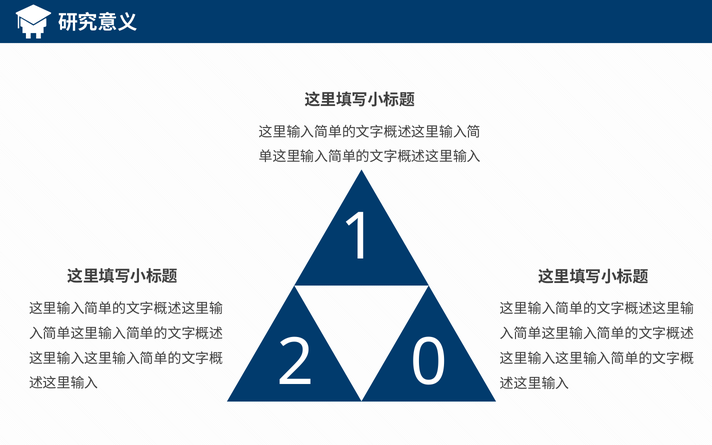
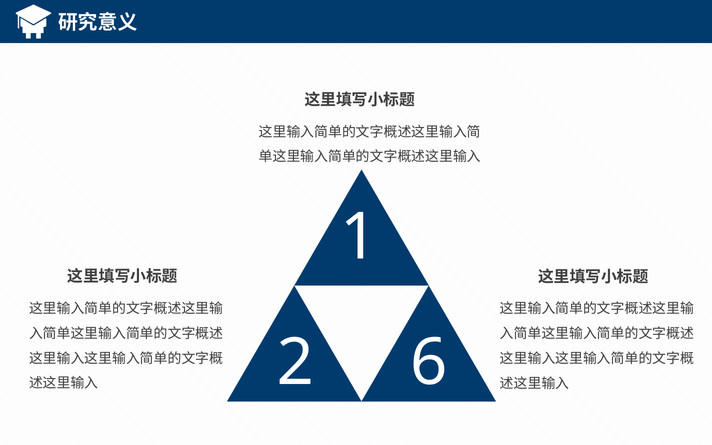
0: 0 -> 6
